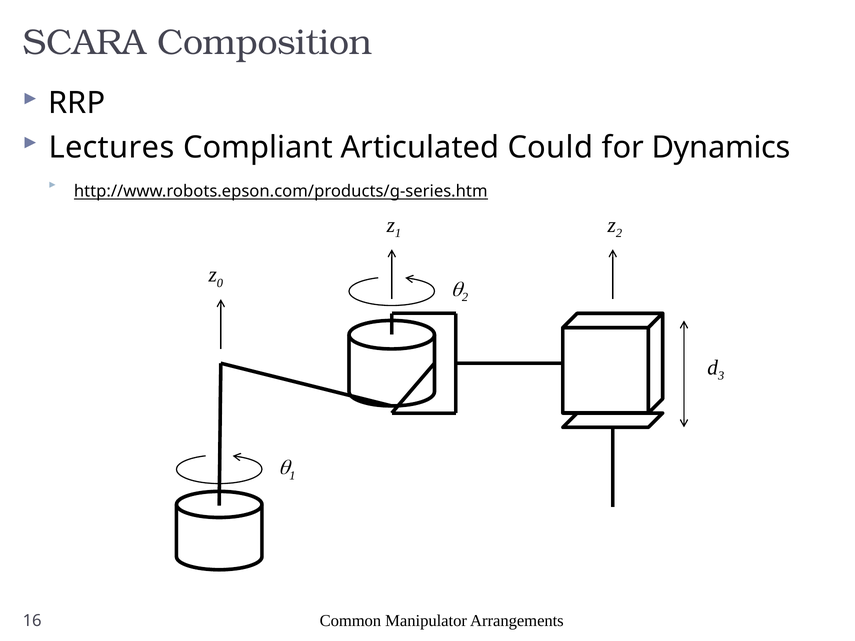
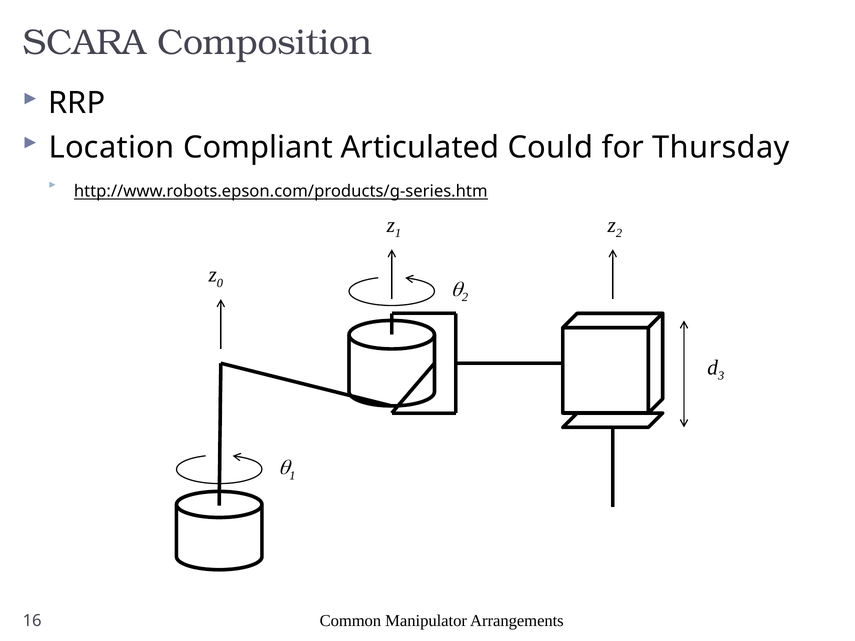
Lectures: Lectures -> Location
Dynamics: Dynamics -> Thursday
